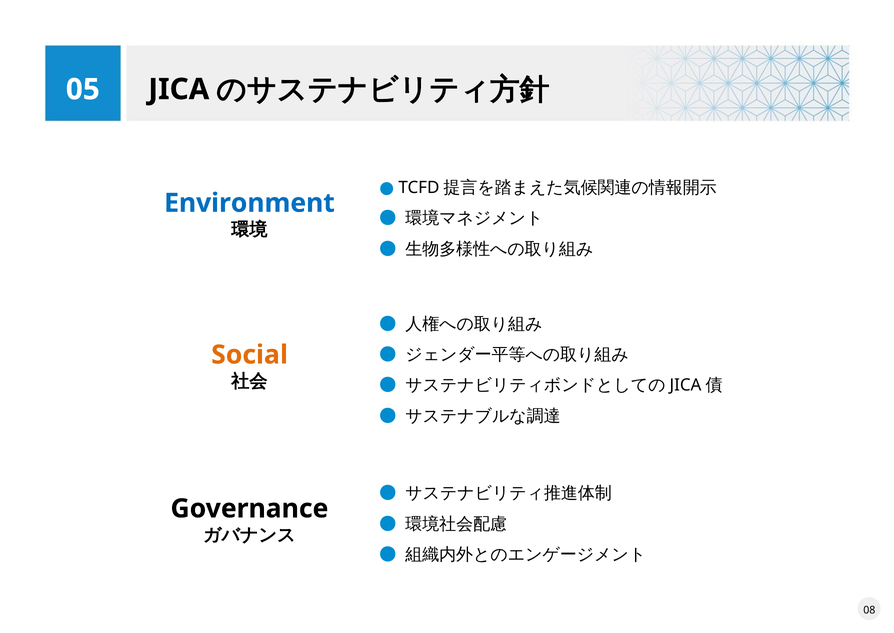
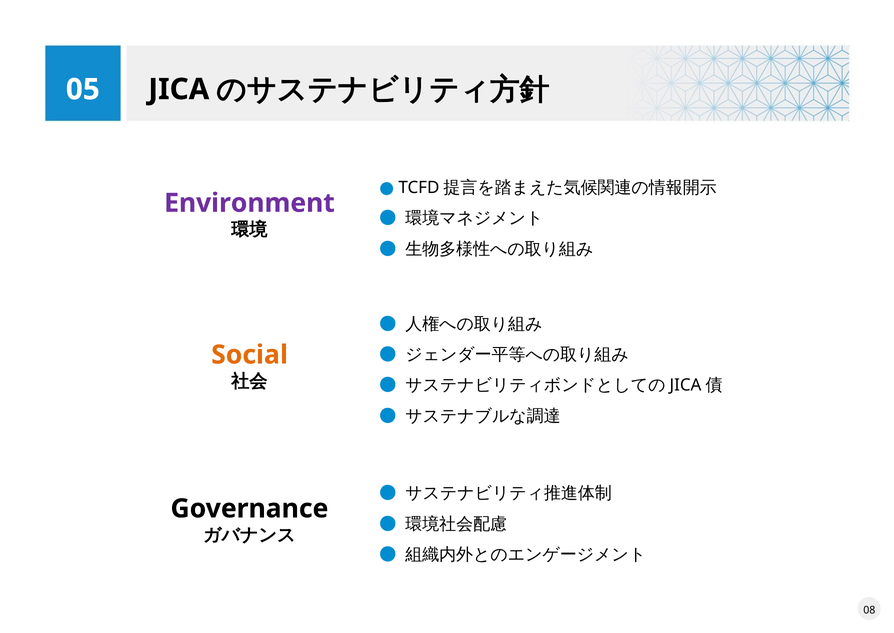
Environment colour: blue -> purple
